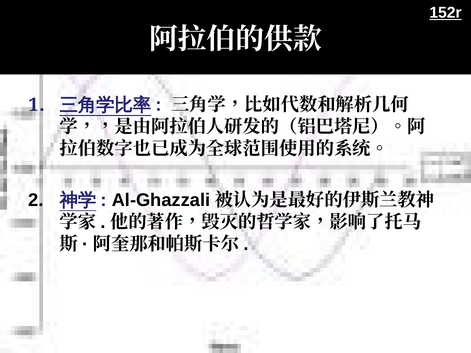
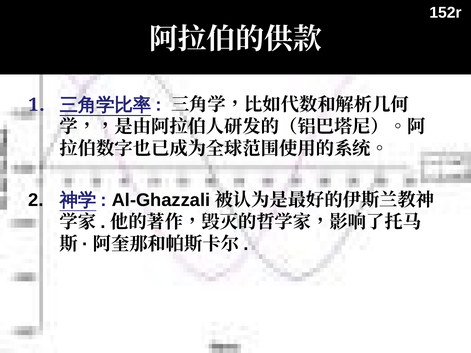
152r underline: present -> none
